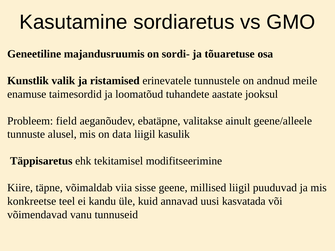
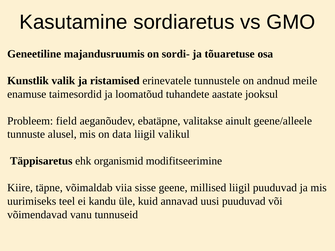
kasulik: kasulik -> valikul
tekitamisel: tekitamisel -> organismid
konkreetse: konkreetse -> uurimiseks
uusi kasvatada: kasvatada -> puuduvad
